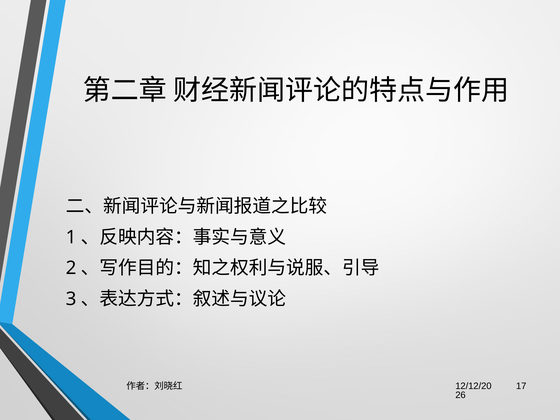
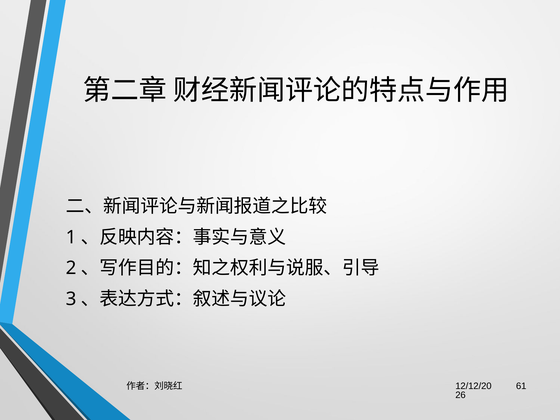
17: 17 -> 61
